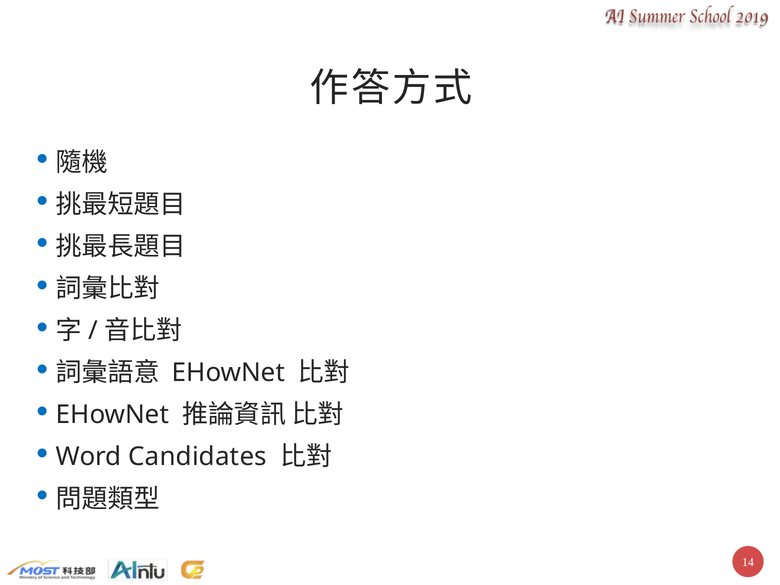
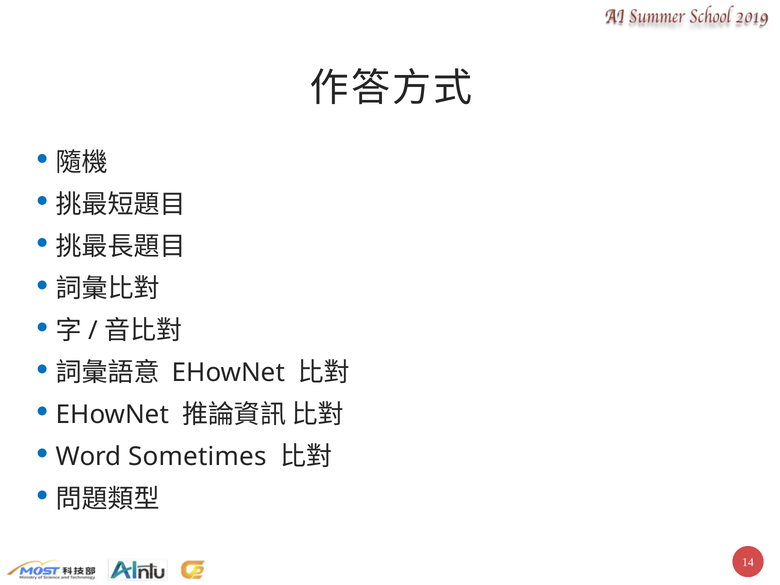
Candidates: Candidates -> Sometimes
